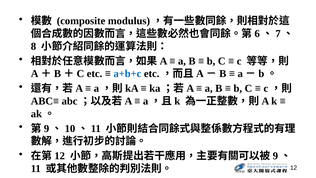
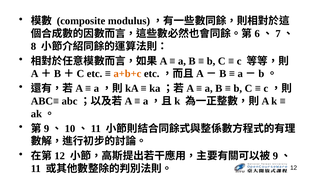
a+b+c colour: blue -> orange
